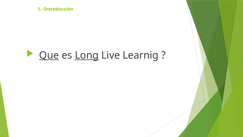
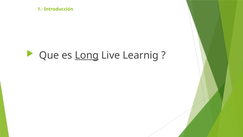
Que underline: present -> none
